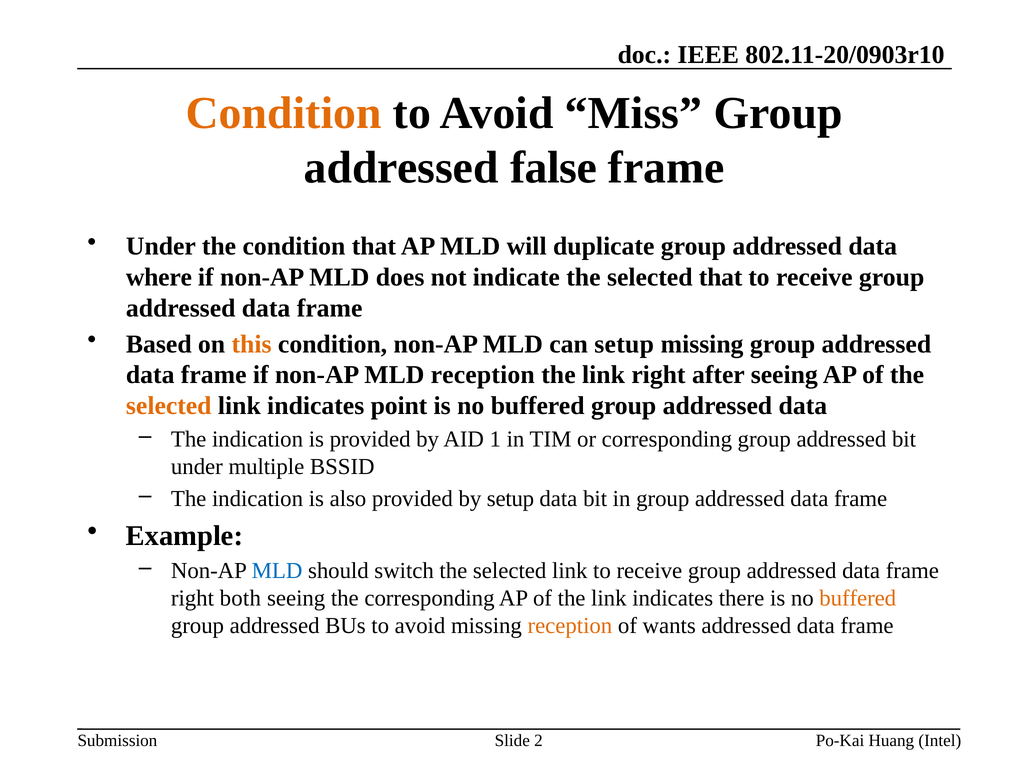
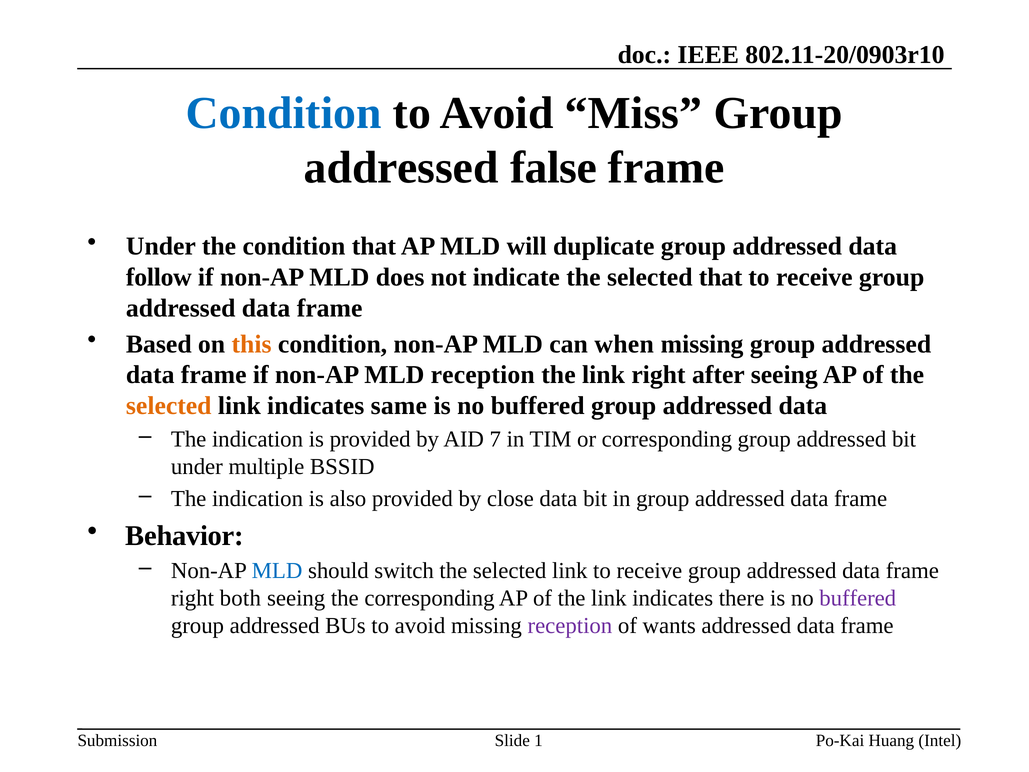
Condition at (284, 113) colour: orange -> blue
where: where -> follow
can setup: setup -> when
point: point -> same
1: 1 -> 7
by setup: setup -> close
Example: Example -> Behavior
buffered at (858, 598) colour: orange -> purple
reception at (570, 626) colour: orange -> purple
2: 2 -> 1
